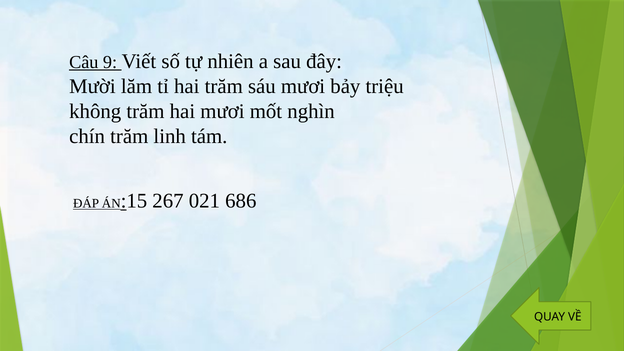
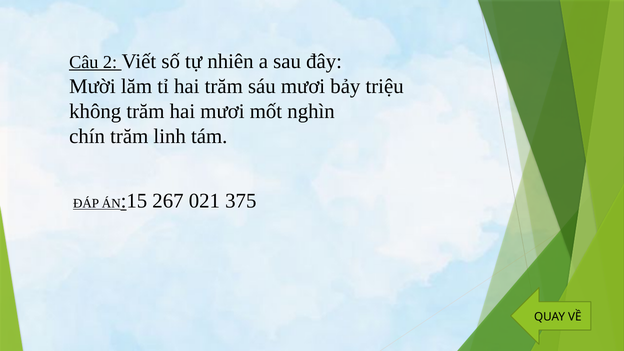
9: 9 -> 2
686: 686 -> 375
